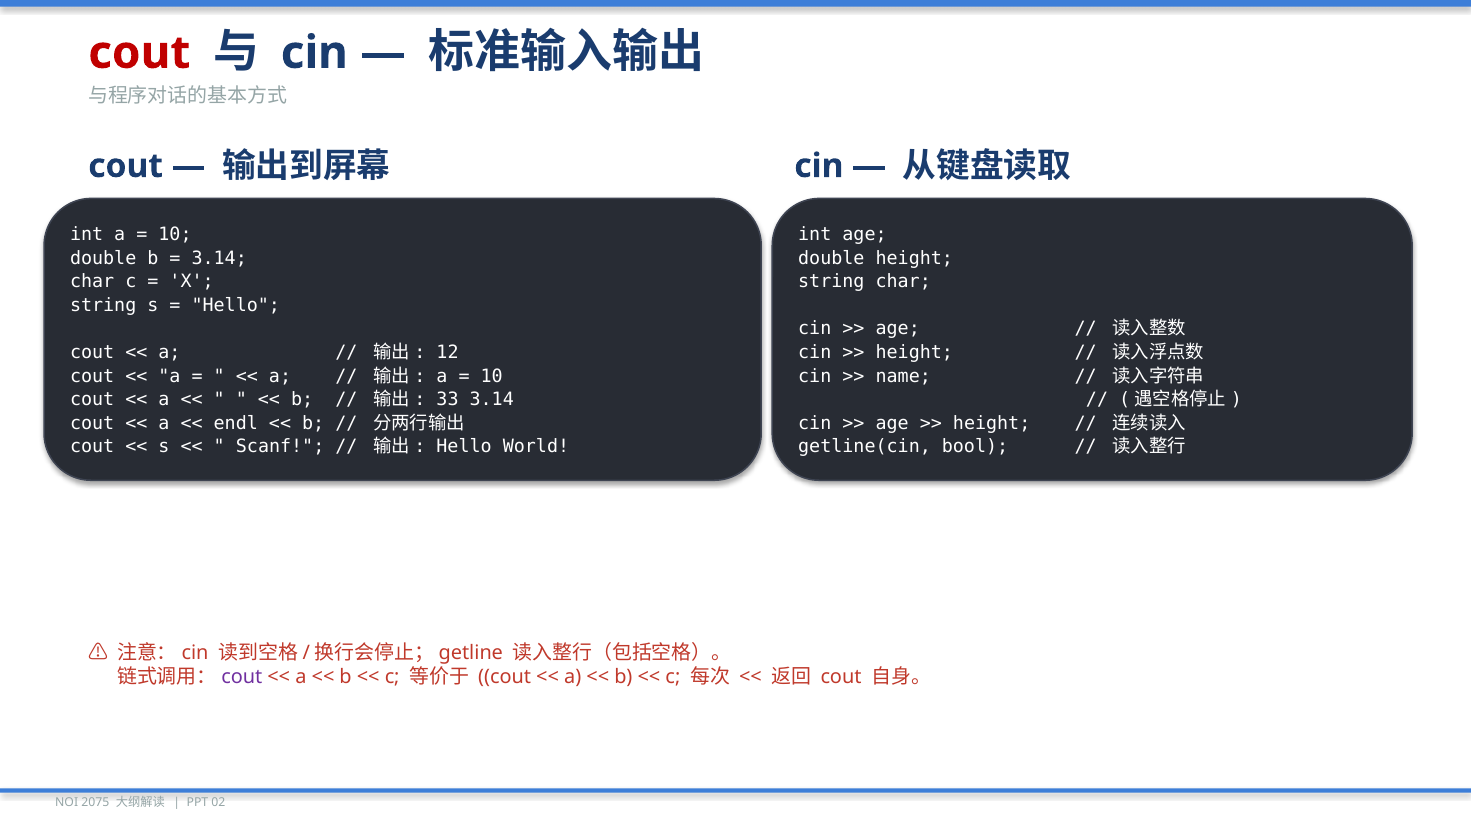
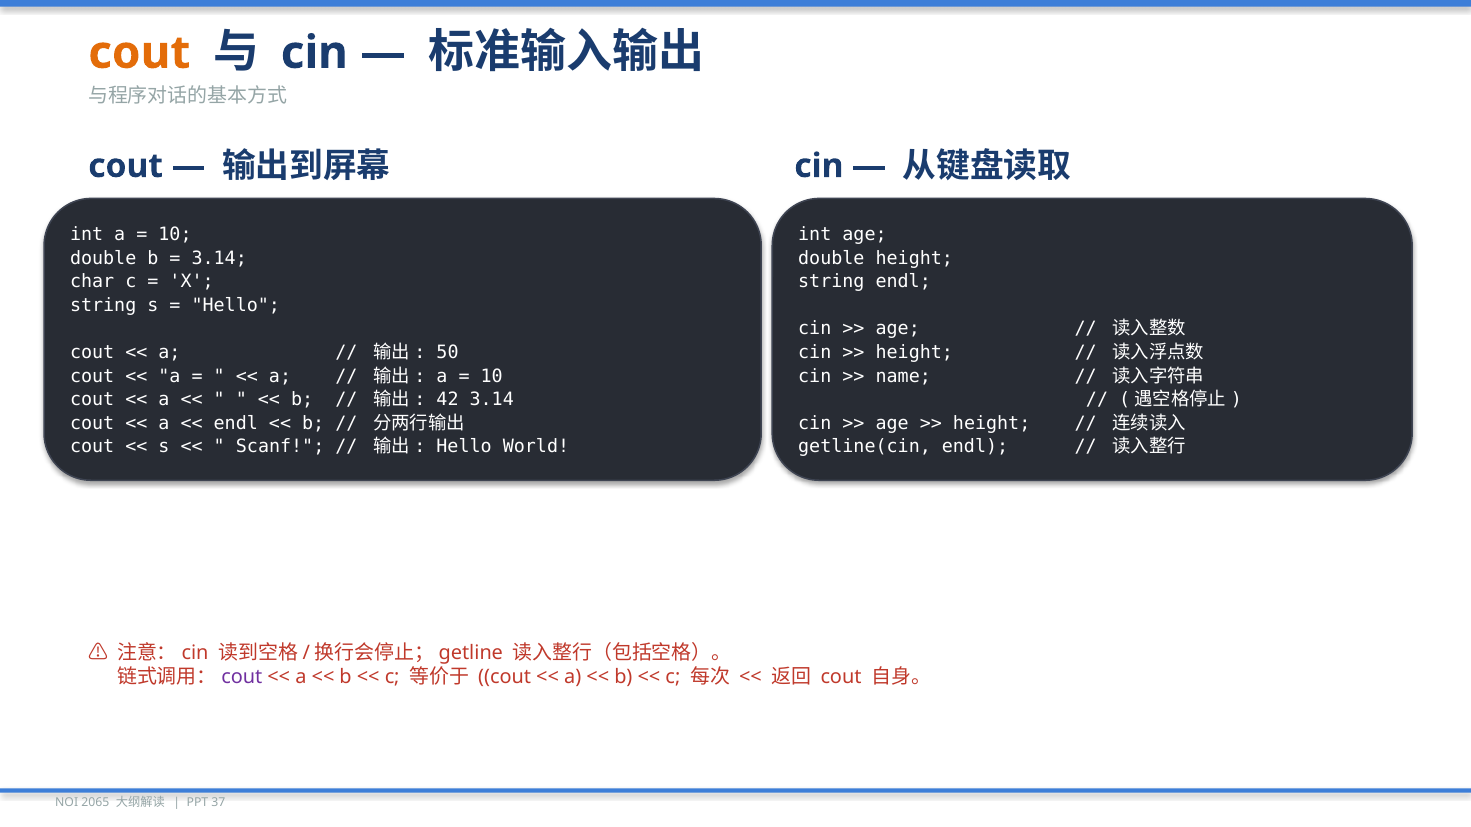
cout at (139, 53) colour: red -> orange
string char: char -> endl
12: 12 -> 50
33: 33 -> 42
getline(cin bool: bool -> endl
2075: 2075 -> 2065
02: 02 -> 37
